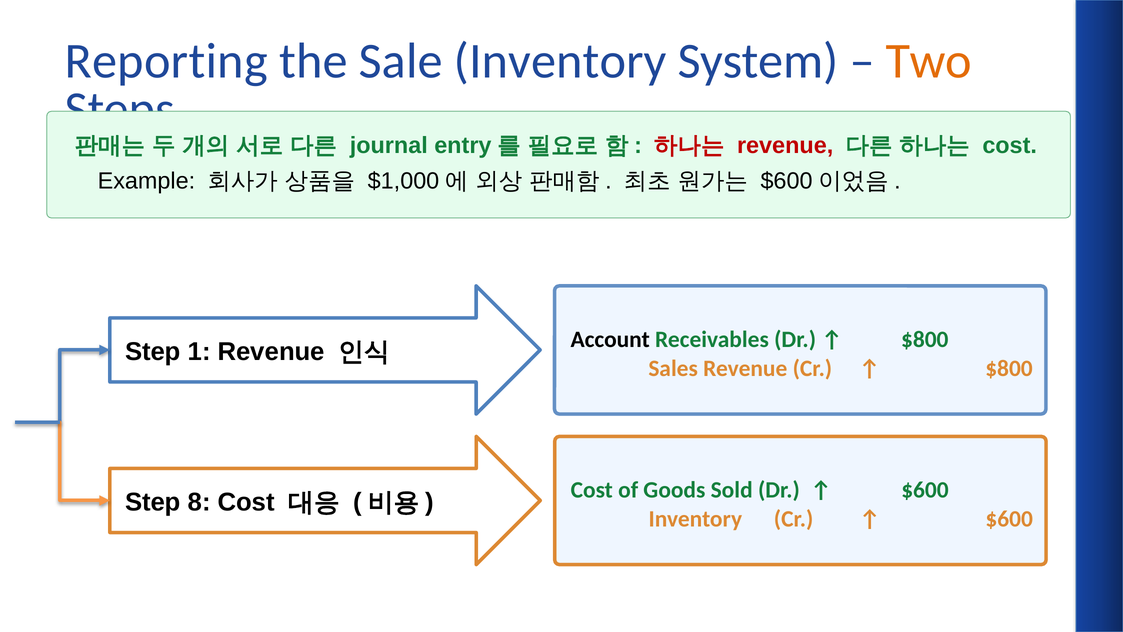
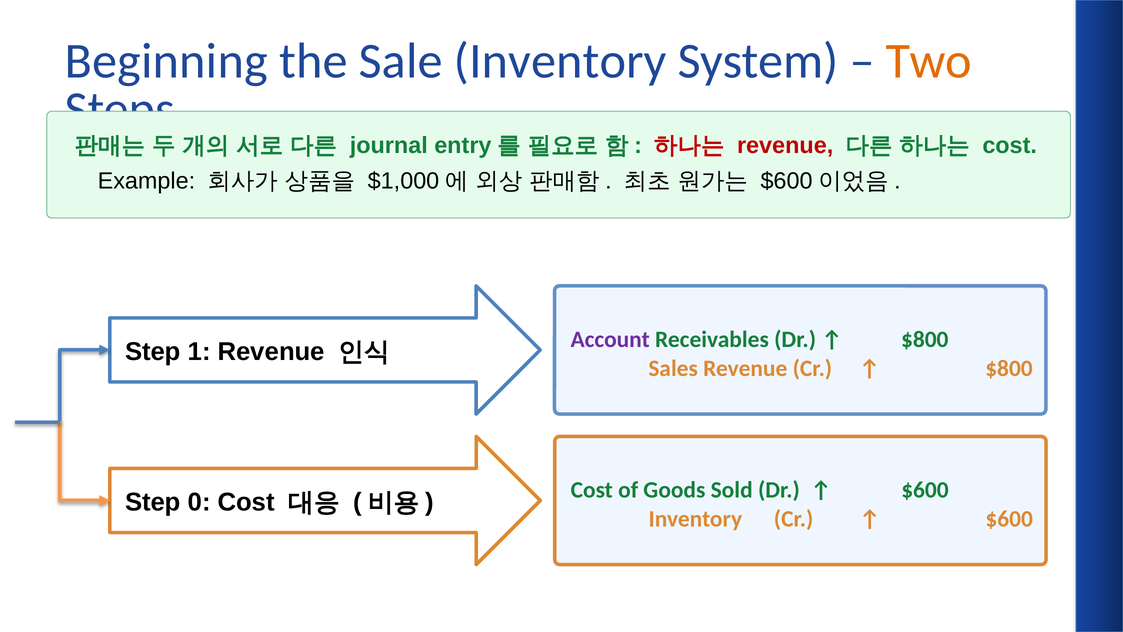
Reporting: Reporting -> Beginning
Account colour: black -> purple
8: 8 -> 0
